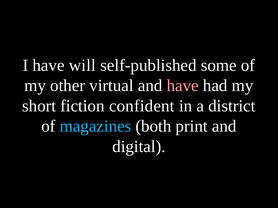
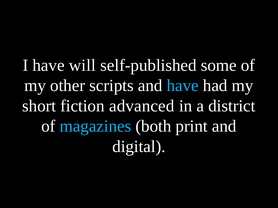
virtual: virtual -> scripts
have at (183, 86) colour: pink -> light blue
confident: confident -> advanced
